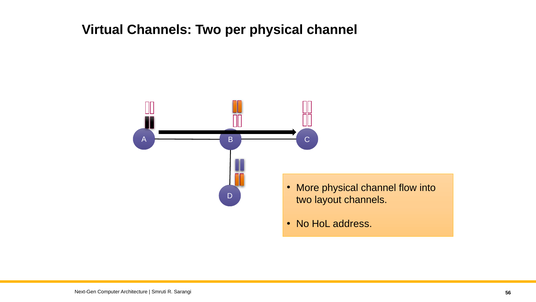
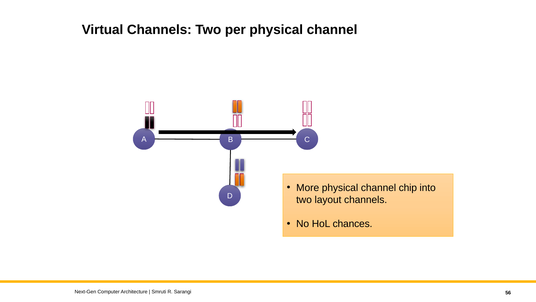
flow: flow -> chip
address: address -> chances
